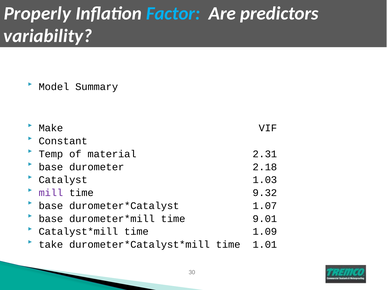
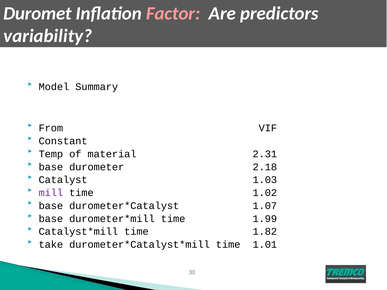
Properly: Properly -> Duromet
Factor colour: light blue -> pink
Make: Make -> From
9.32: 9.32 -> 1.02
9.01: 9.01 -> 1.99
1.09: 1.09 -> 1.82
